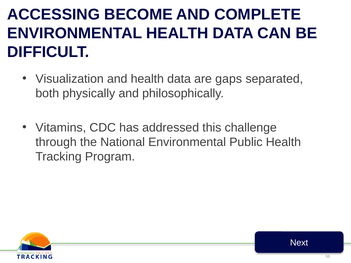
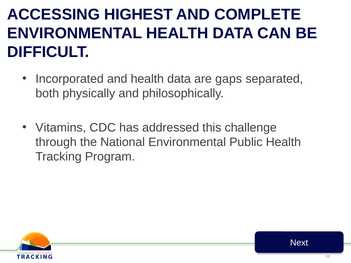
BECOME: BECOME -> HIGHEST
Visualization: Visualization -> Incorporated
